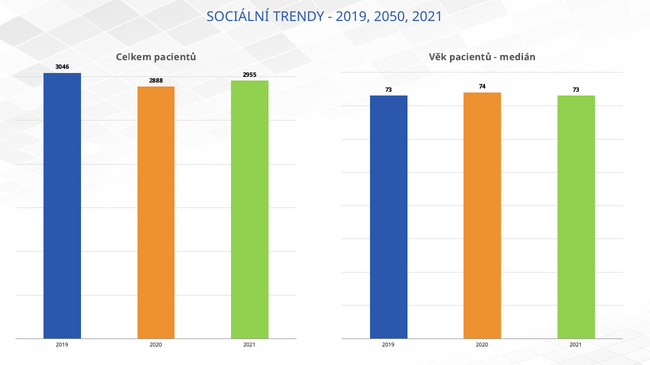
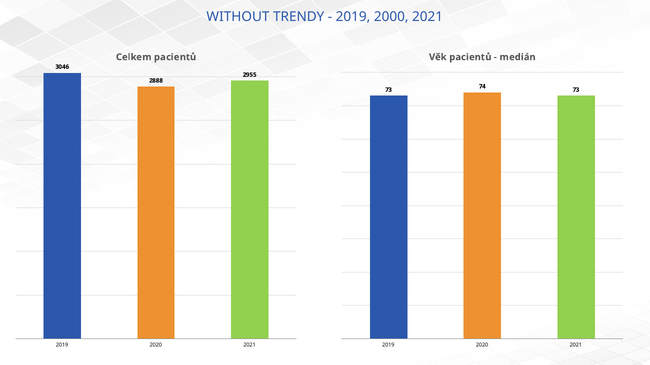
SOCIÁLNÍ: SOCIÁLNÍ -> WITHOUT
2050: 2050 -> 2000
